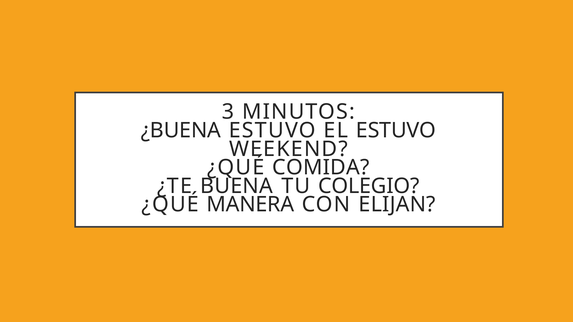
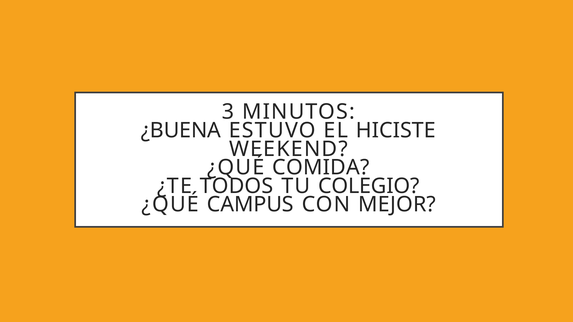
EL ESTUVO: ESTUVO -> HICISTE
BUENA: BUENA -> TODOS
MANERA: MANERA -> CAMPUS
ELIJAN: ELIJAN -> MEJOR
